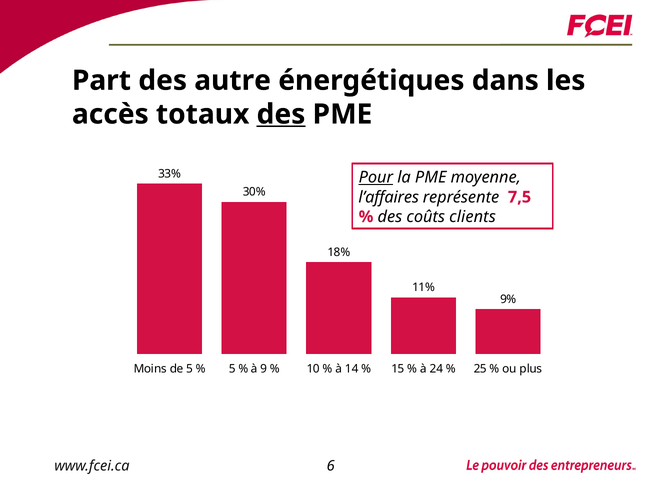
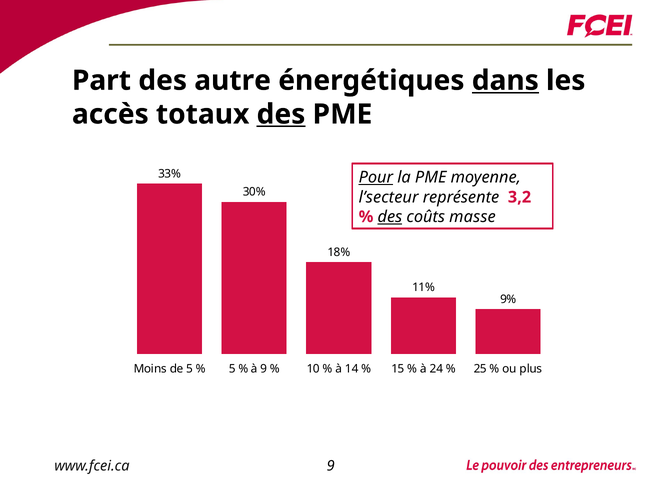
dans underline: none -> present
l’affaires: l’affaires -> l’secteur
7,5: 7,5 -> 3,2
des at (390, 217) underline: none -> present
clients: clients -> masse
6 at (331, 466): 6 -> 9
